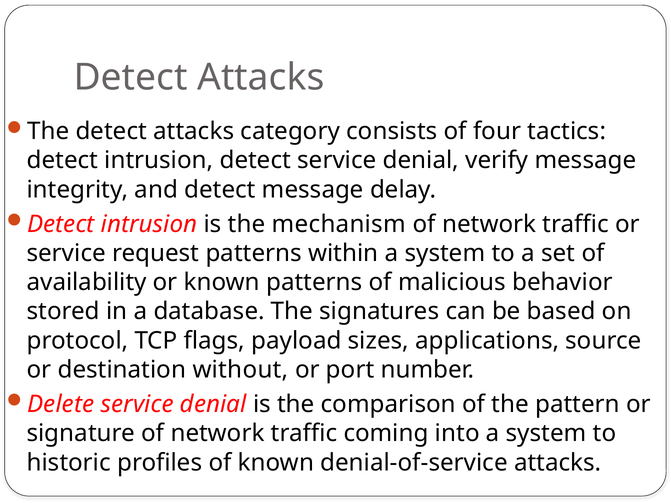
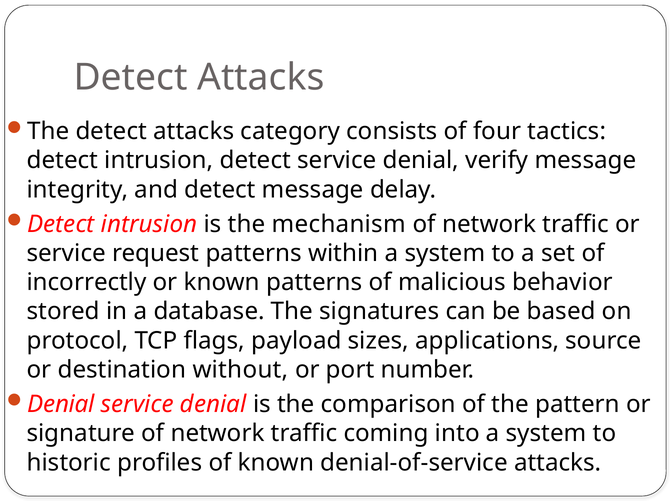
availability: availability -> incorrectly
Delete at (61, 404): Delete -> Denial
